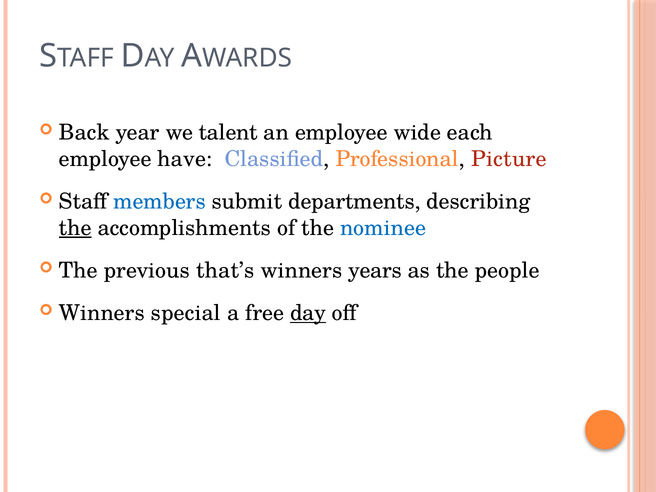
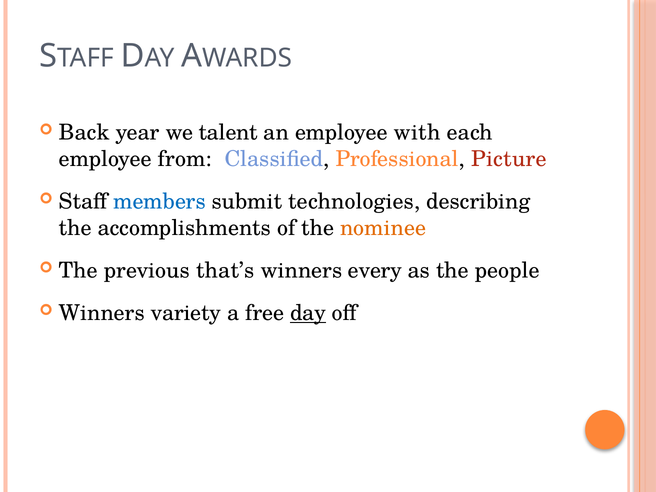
wide: wide -> with
have: have -> from
departments: departments -> technologies
the at (75, 228) underline: present -> none
nominee colour: blue -> orange
years: years -> every
special: special -> variety
